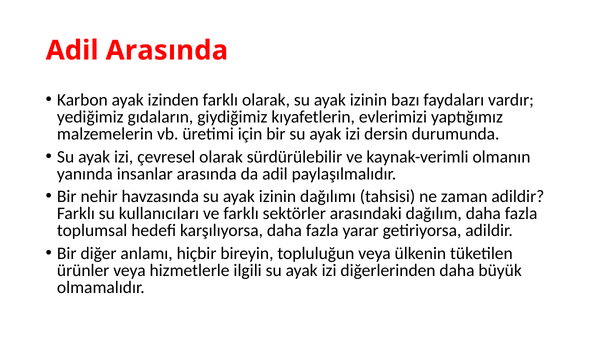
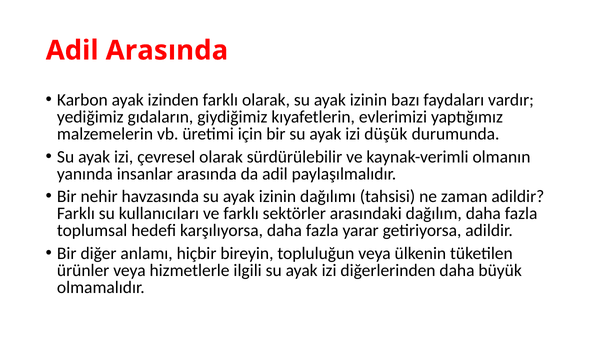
dersin: dersin -> düşük
